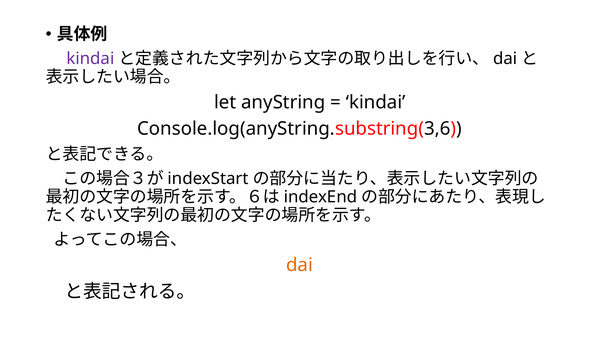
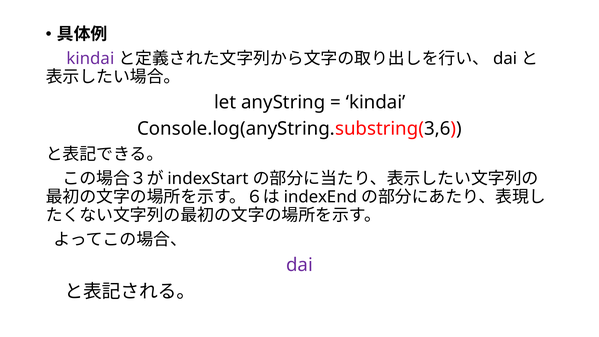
dai at (299, 265) colour: orange -> purple
